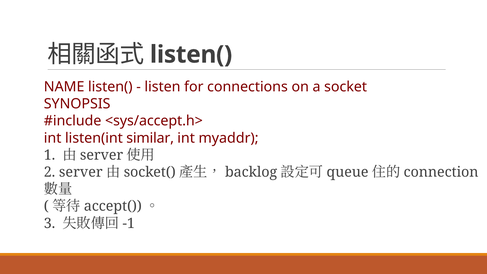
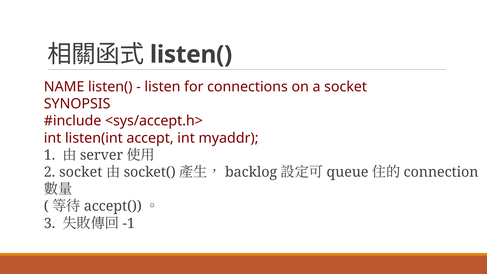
similar: similar -> accept
2 server: server -> socket
